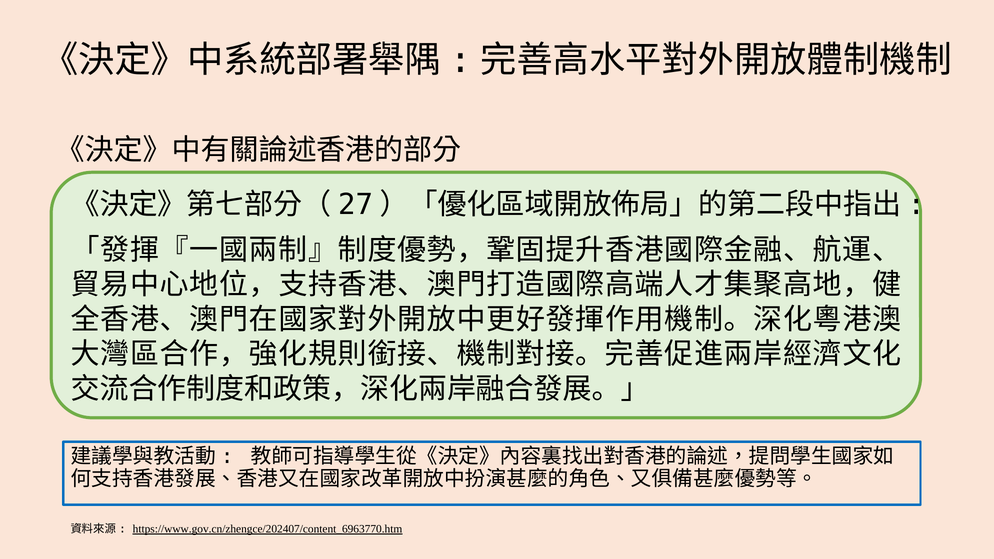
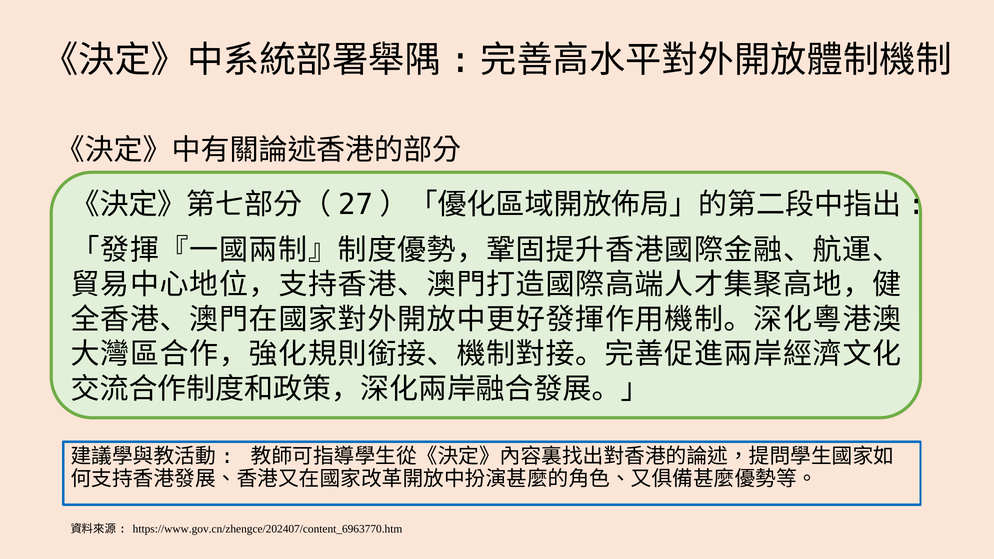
https://www.gov.cn/zhengce/202407/content_6963770.htm underline: present -> none
